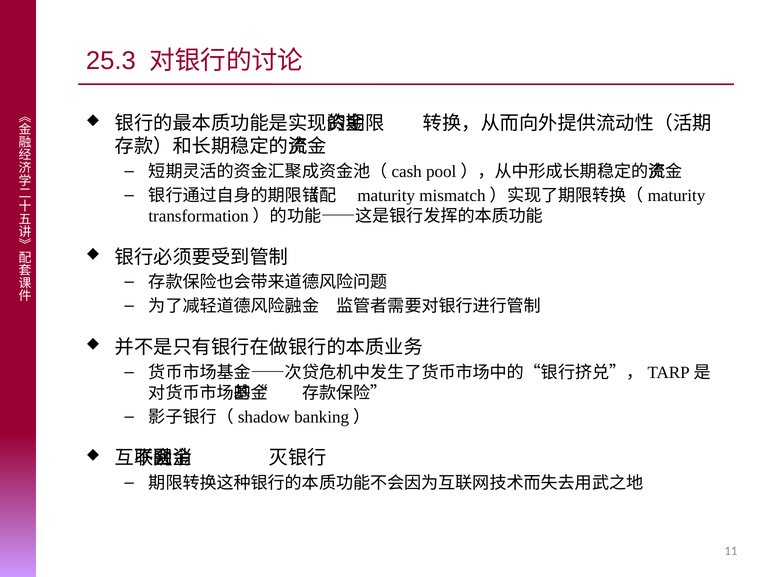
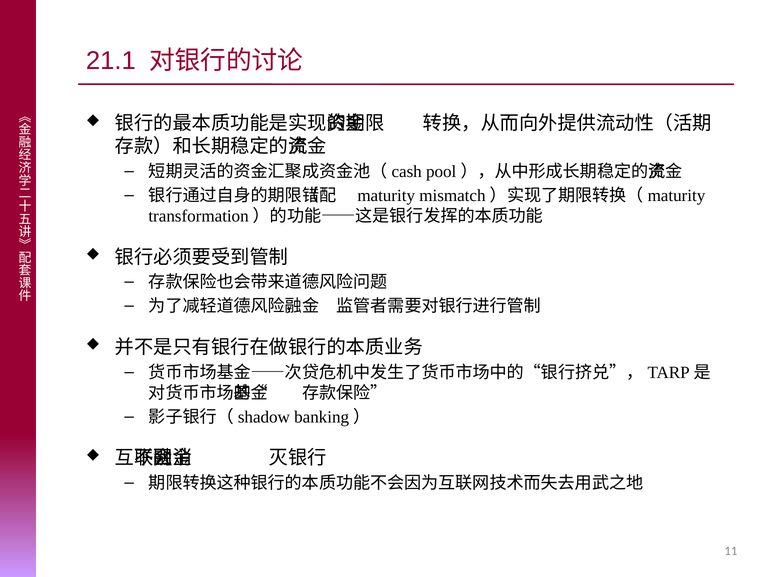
25.3: 25.3 -> 21.1
